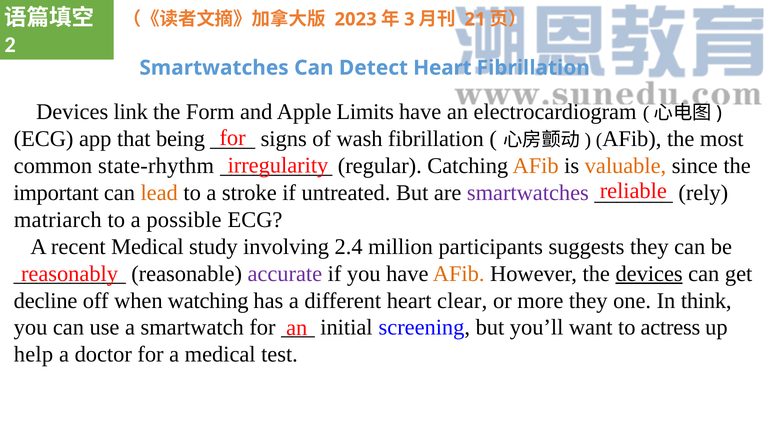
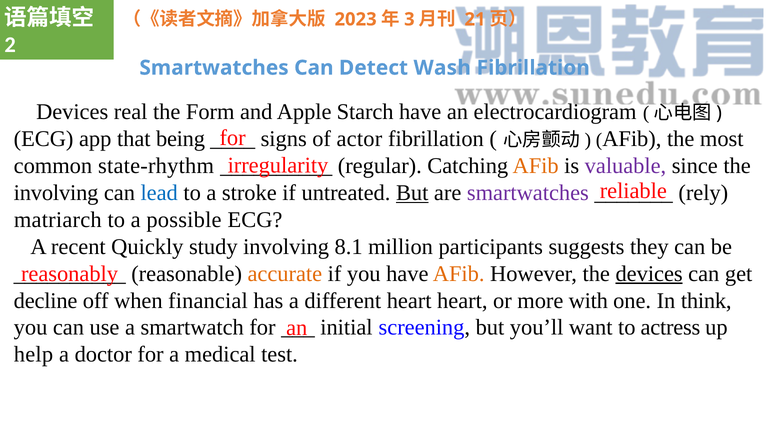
Detect Heart: Heart -> Wash
link: link -> real
Limits: Limits -> Starch
wash: wash -> actor
valuable colour: orange -> purple
important at (56, 193): important -> involving
lead colour: orange -> blue
But at (412, 193) underline: none -> present
recent Medical: Medical -> Quickly
2.4: 2.4 -> 8.1
accurate colour: purple -> orange
watching: watching -> financial
heart clear: clear -> heart
more they: they -> with
